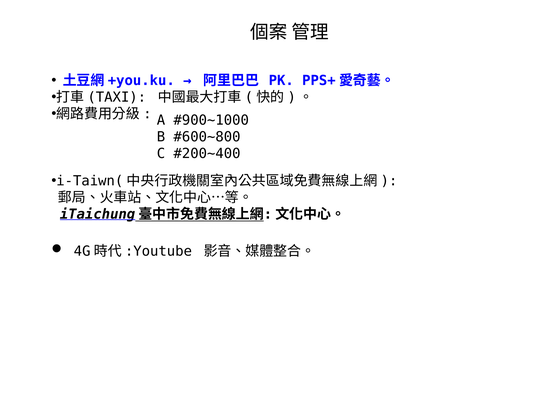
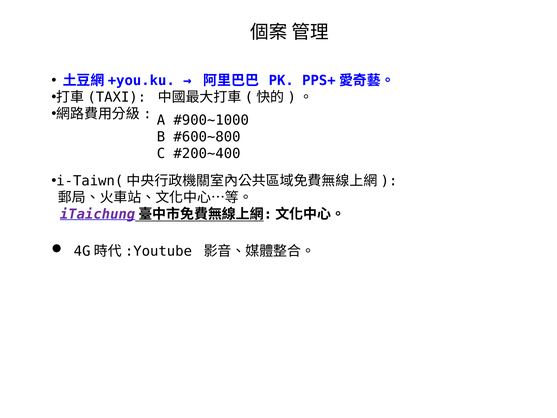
iTaichung colour: black -> purple
